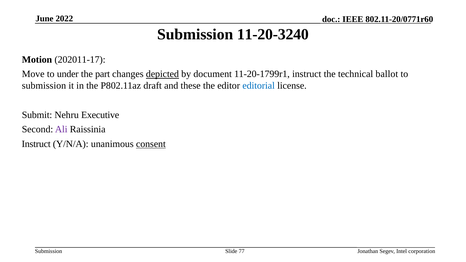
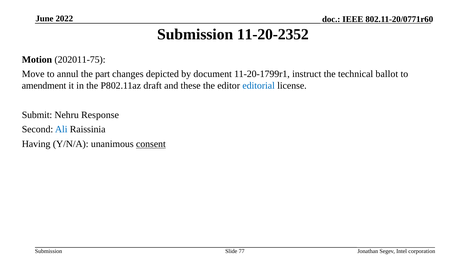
11-20-3240: 11-20-3240 -> 11-20-2352
202011-17: 202011-17 -> 202011-75
under: under -> annul
depicted underline: present -> none
submission at (44, 86): submission -> amendment
Executive: Executive -> Response
Ali colour: purple -> blue
Instruct at (36, 144): Instruct -> Having
